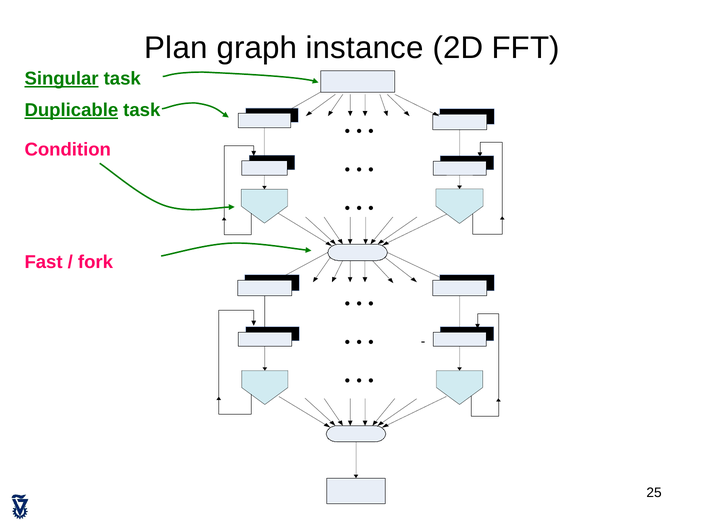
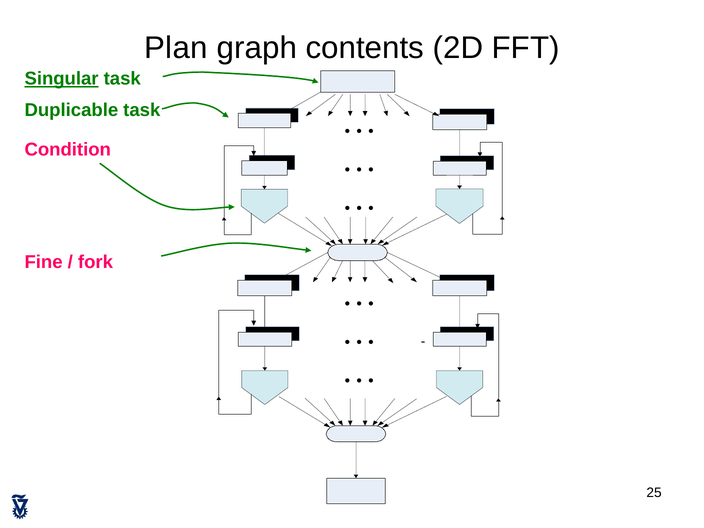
instance: instance -> contents
Duplicable underline: present -> none
Fast: Fast -> Fine
